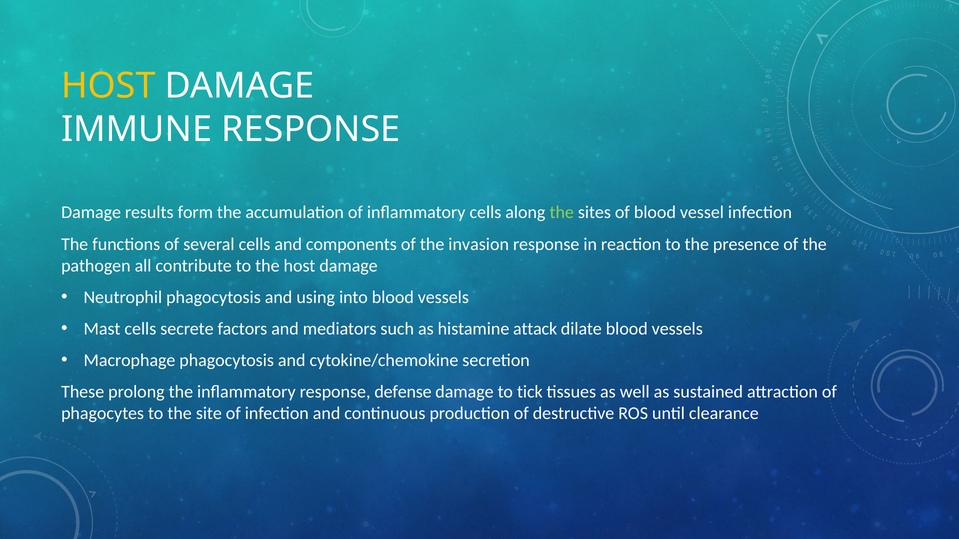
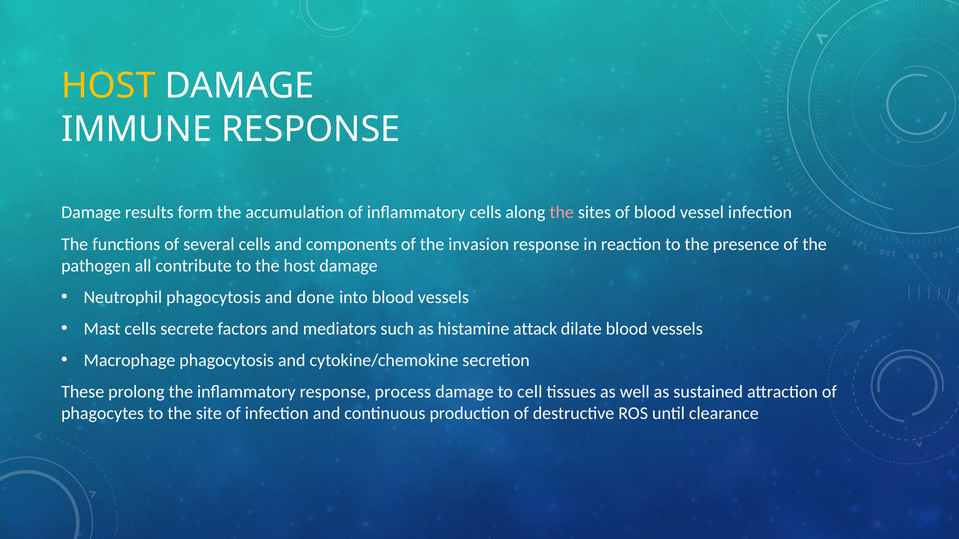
the at (562, 213) colour: light green -> pink
using: using -> done
defense: defense -> process
tick: tick -> cell
